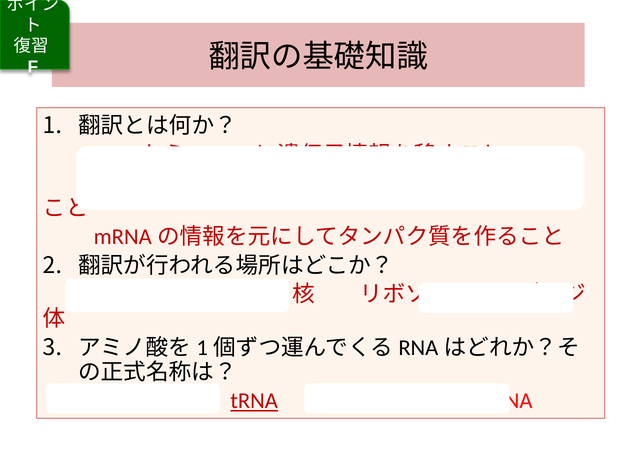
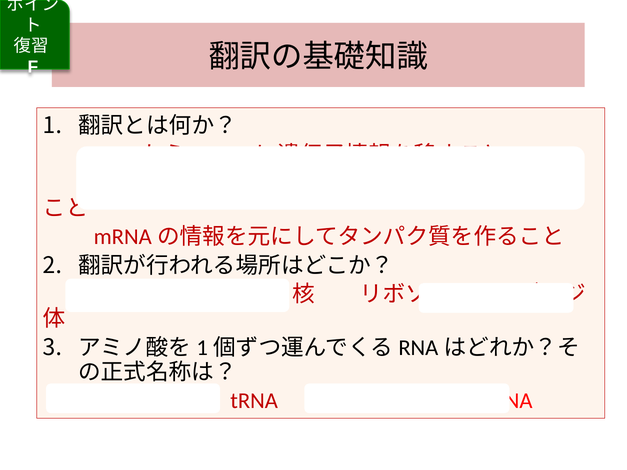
tRNA underline: present -> none
